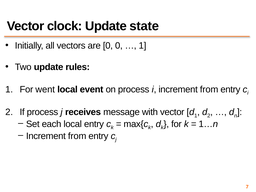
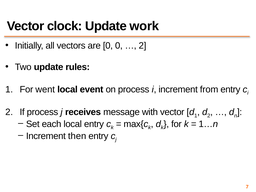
state: state -> work
1 at (142, 46): 1 -> 2
from at (77, 136): from -> then
